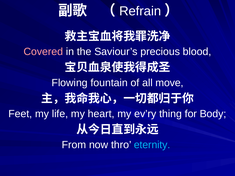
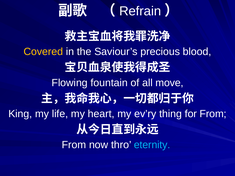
Covered colour: pink -> yellow
Feet: Feet -> King
for Body: Body -> From
